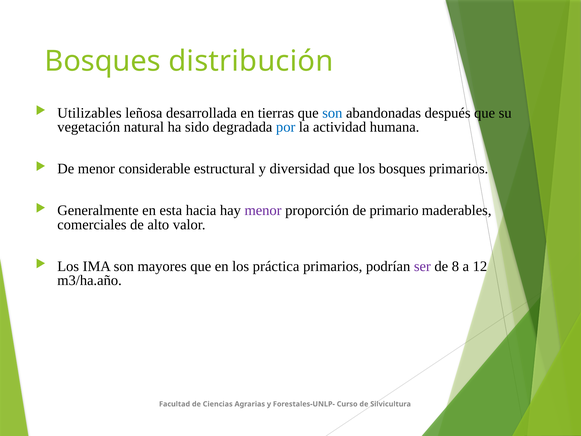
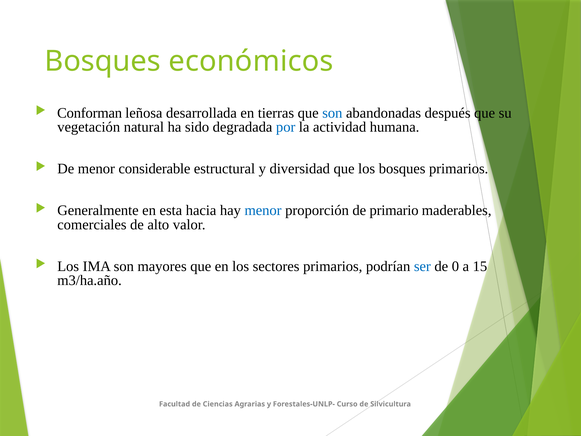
distribución: distribución -> económicos
Utilizables: Utilizables -> Conforman
menor at (263, 210) colour: purple -> blue
práctica: práctica -> sectores
ser colour: purple -> blue
8: 8 -> 0
12: 12 -> 15
